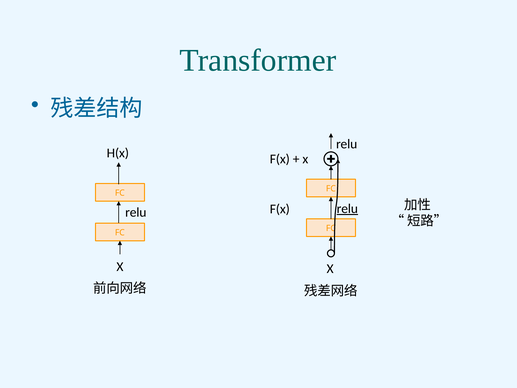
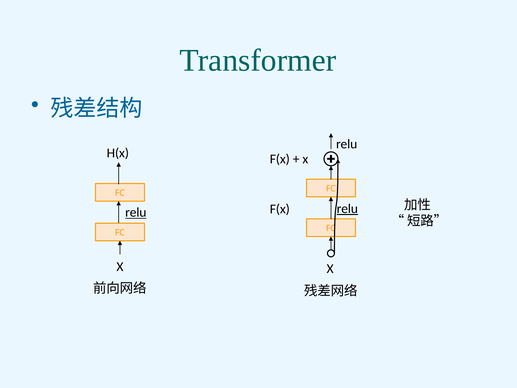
relu at (136, 212) underline: none -> present
